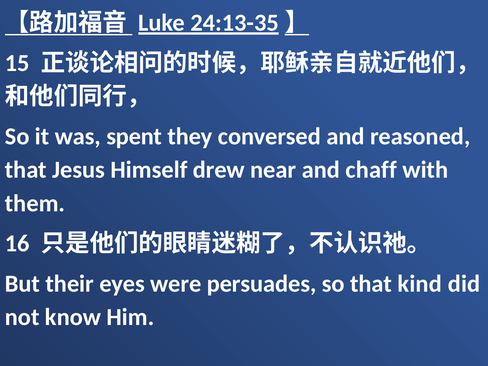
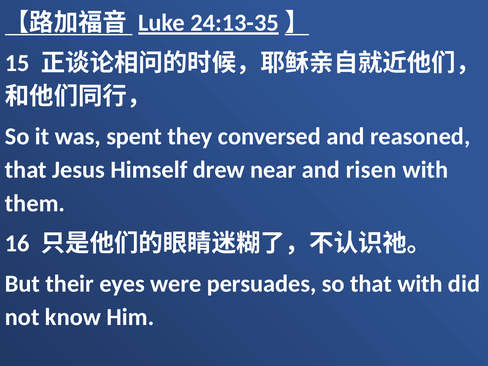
chaff: chaff -> risen
that kind: kind -> with
